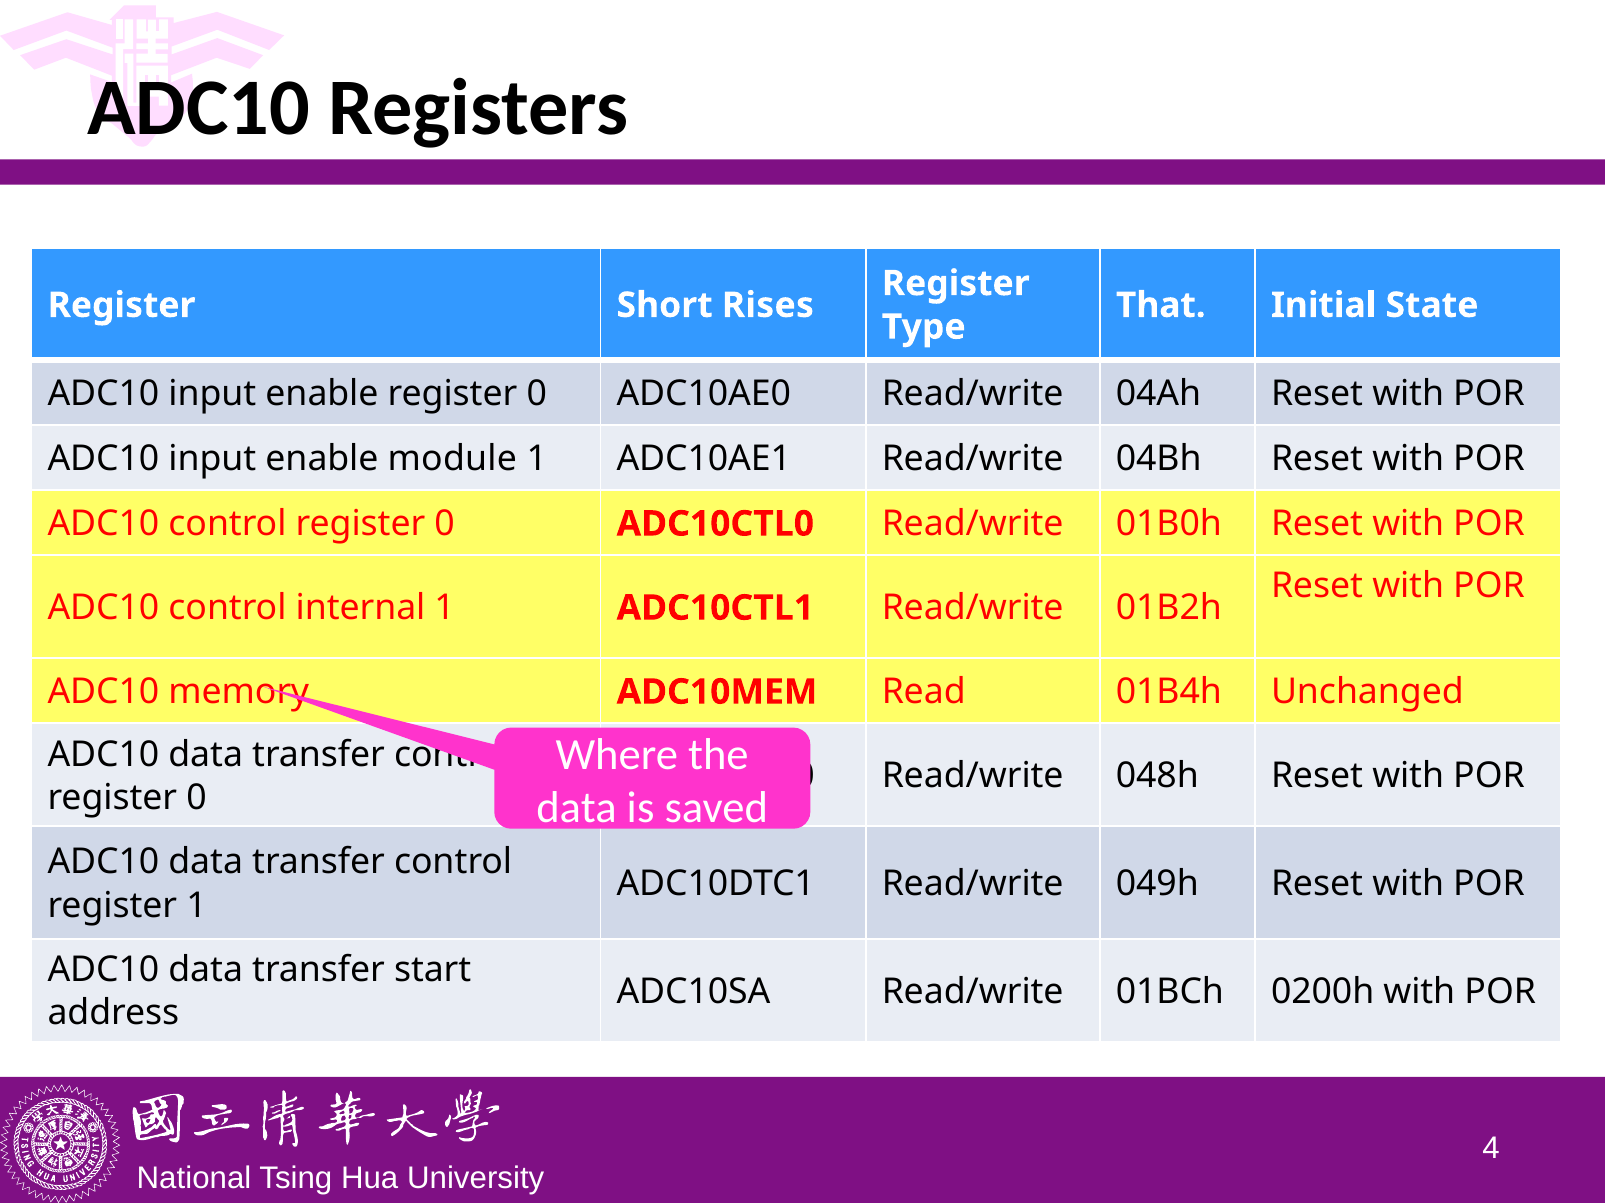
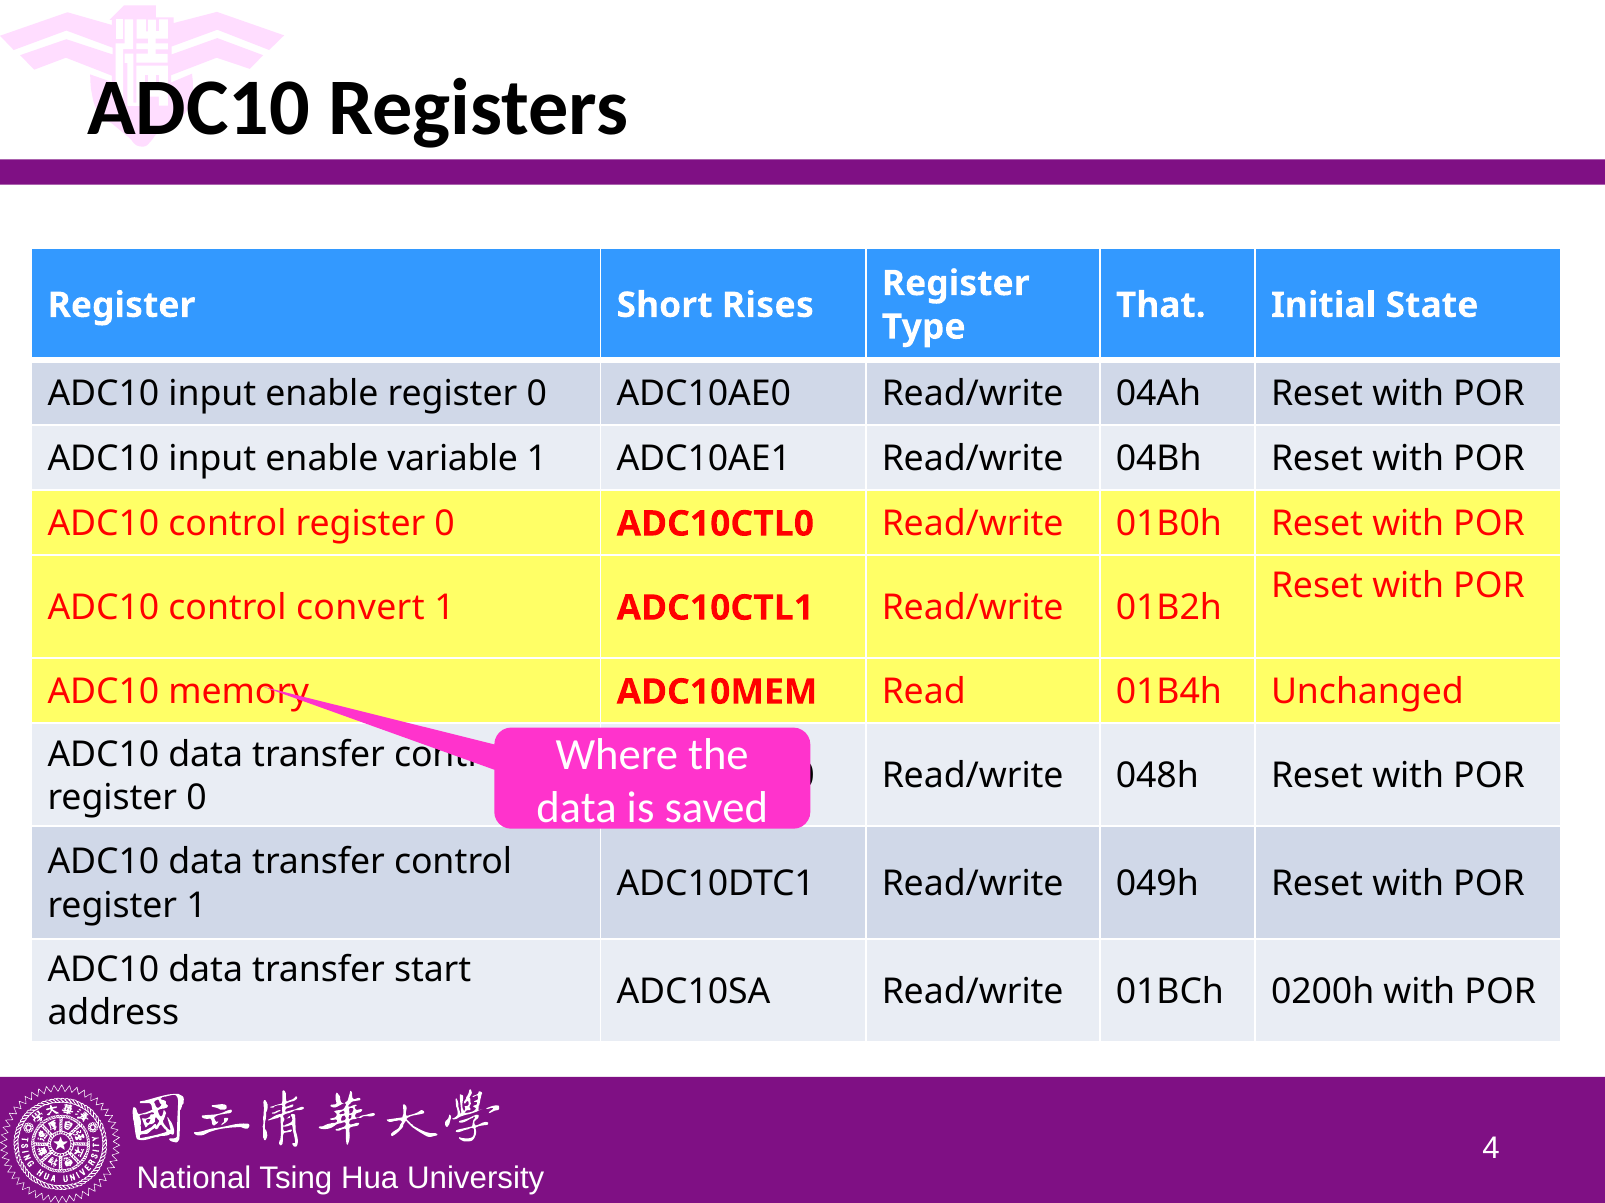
module: module -> variable
internal: internal -> convert
